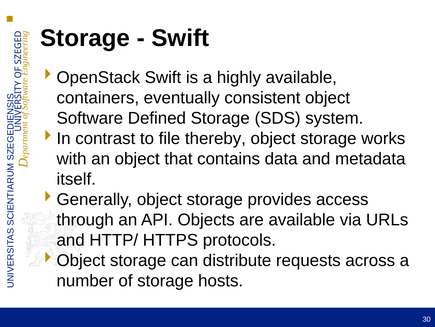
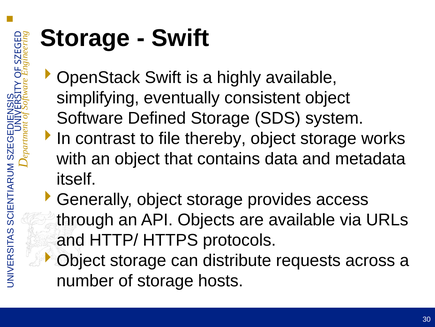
containers: containers -> simplifying
